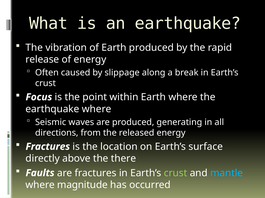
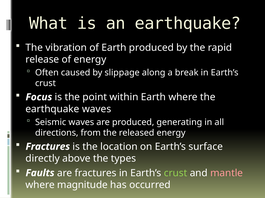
earthquake where: where -> waves
there: there -> types
mantle colour: light blue -> pink
